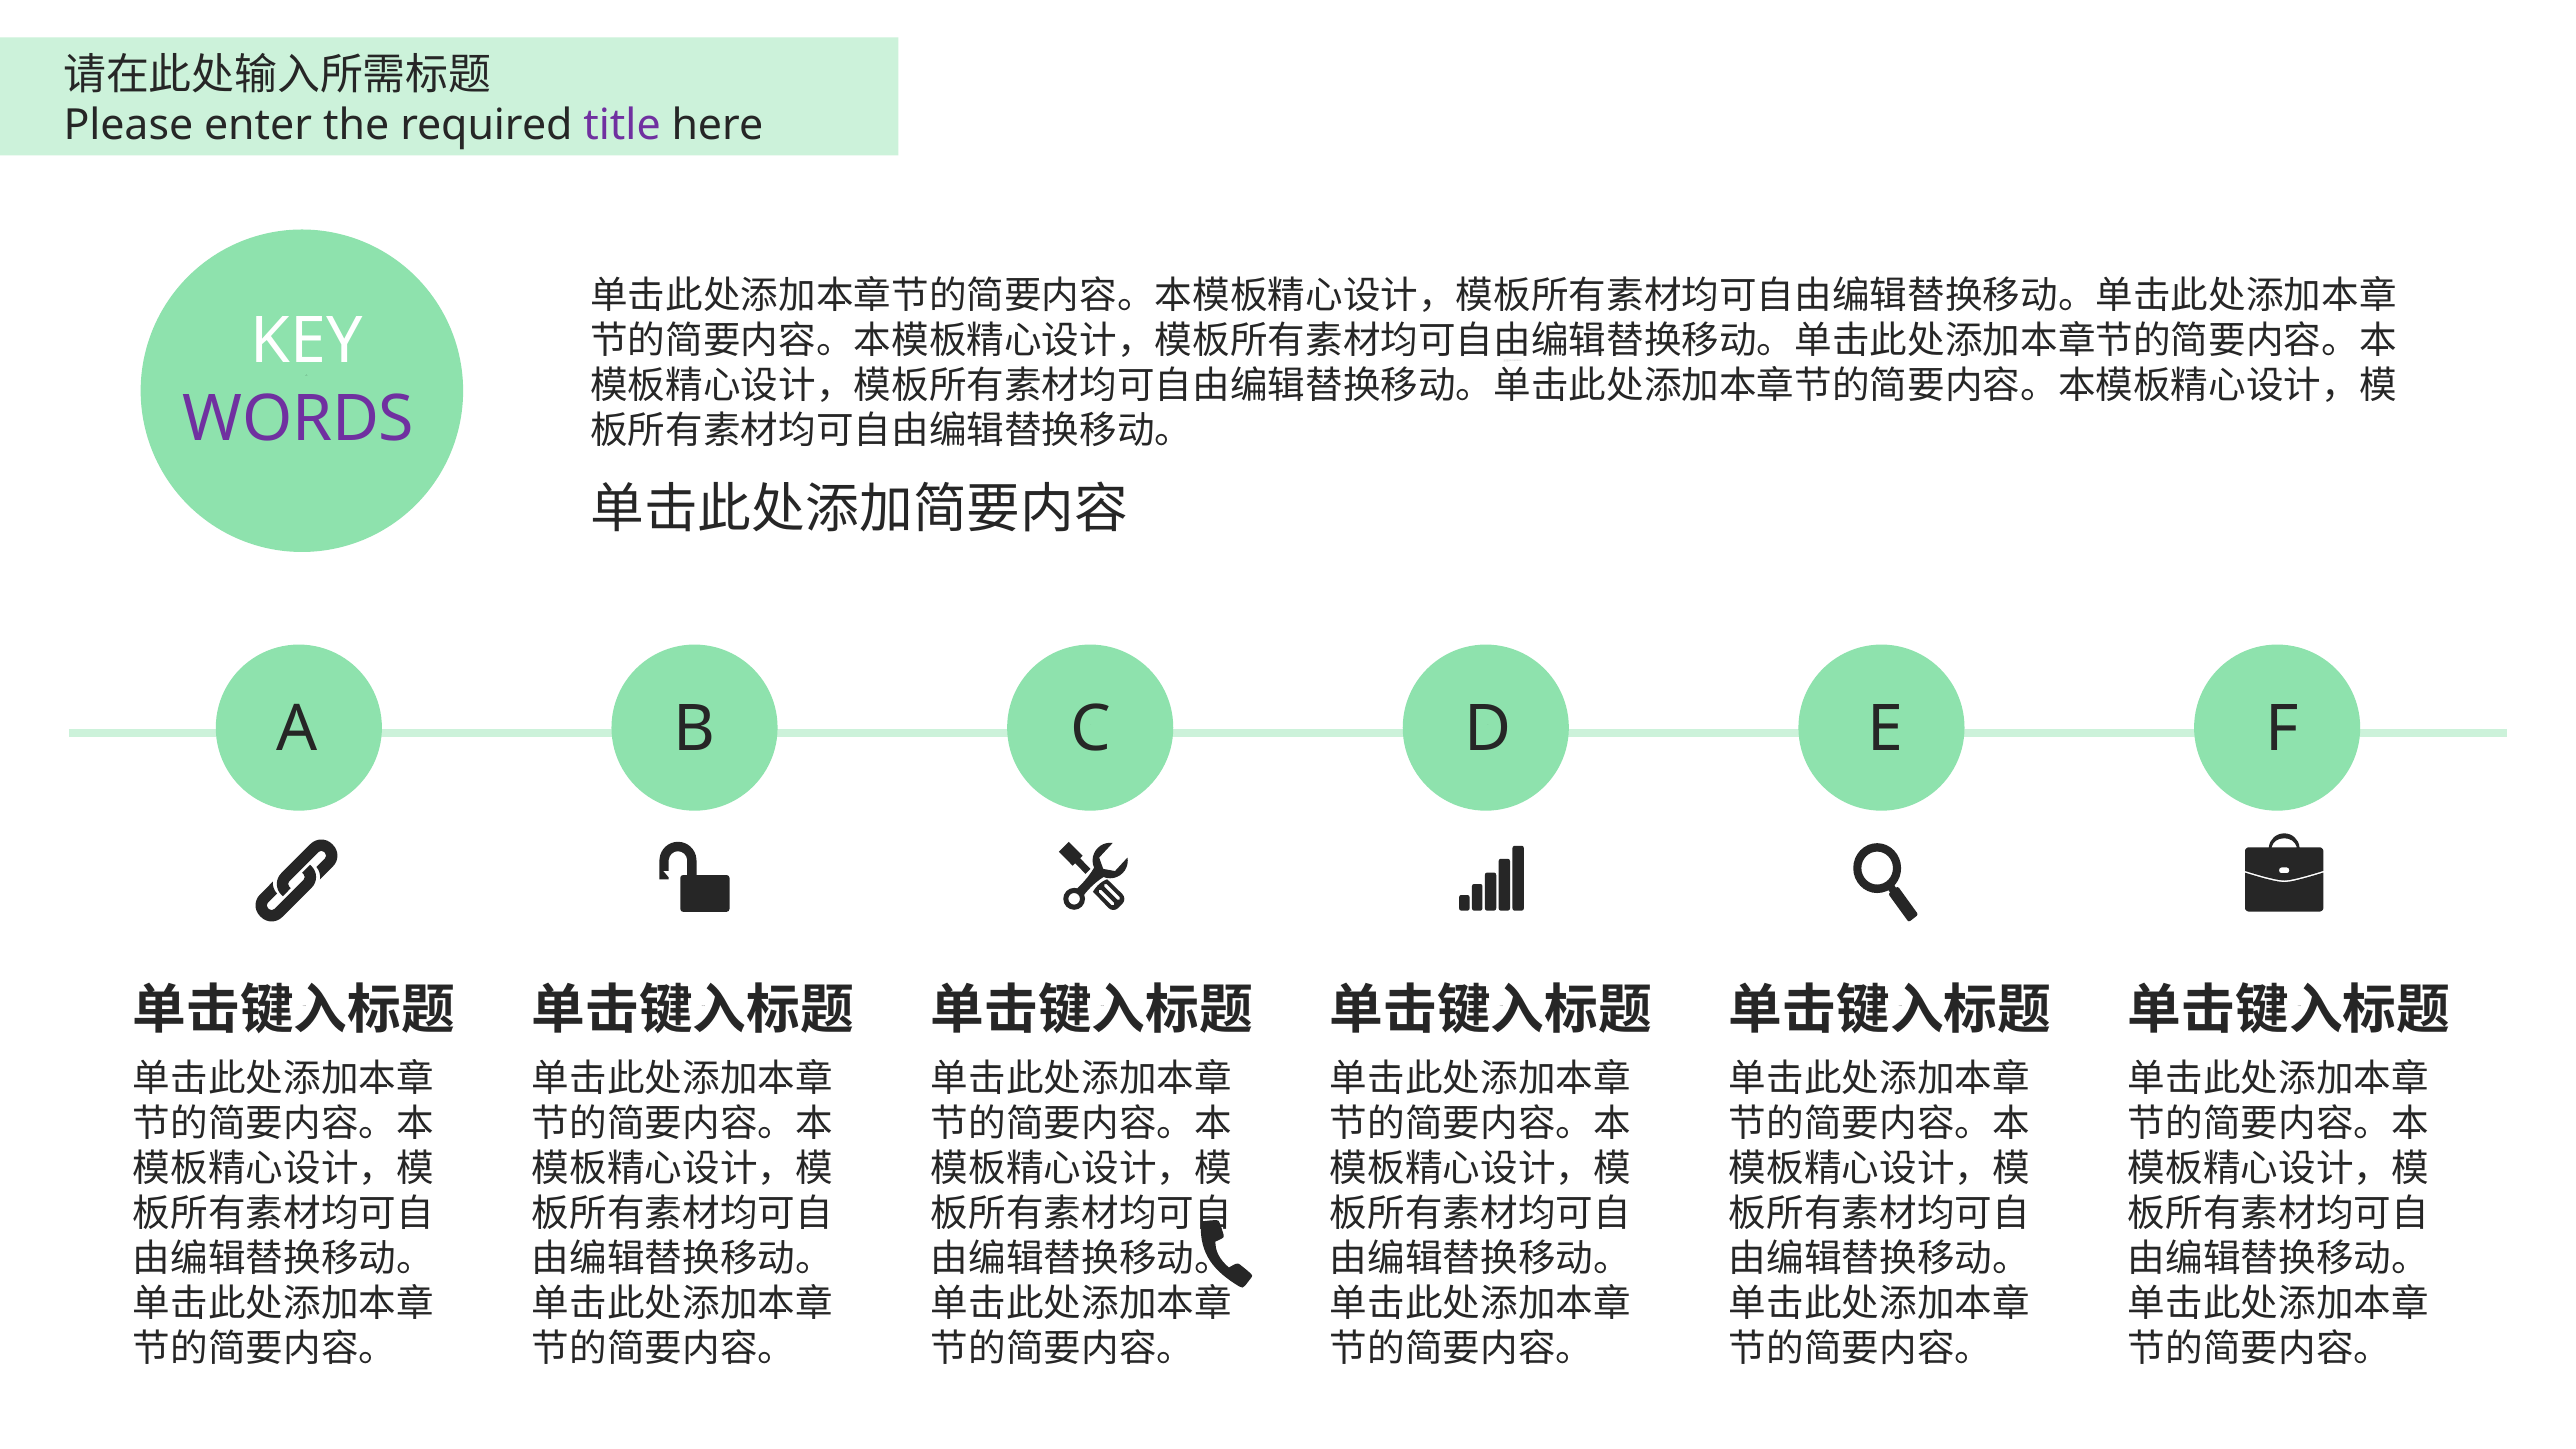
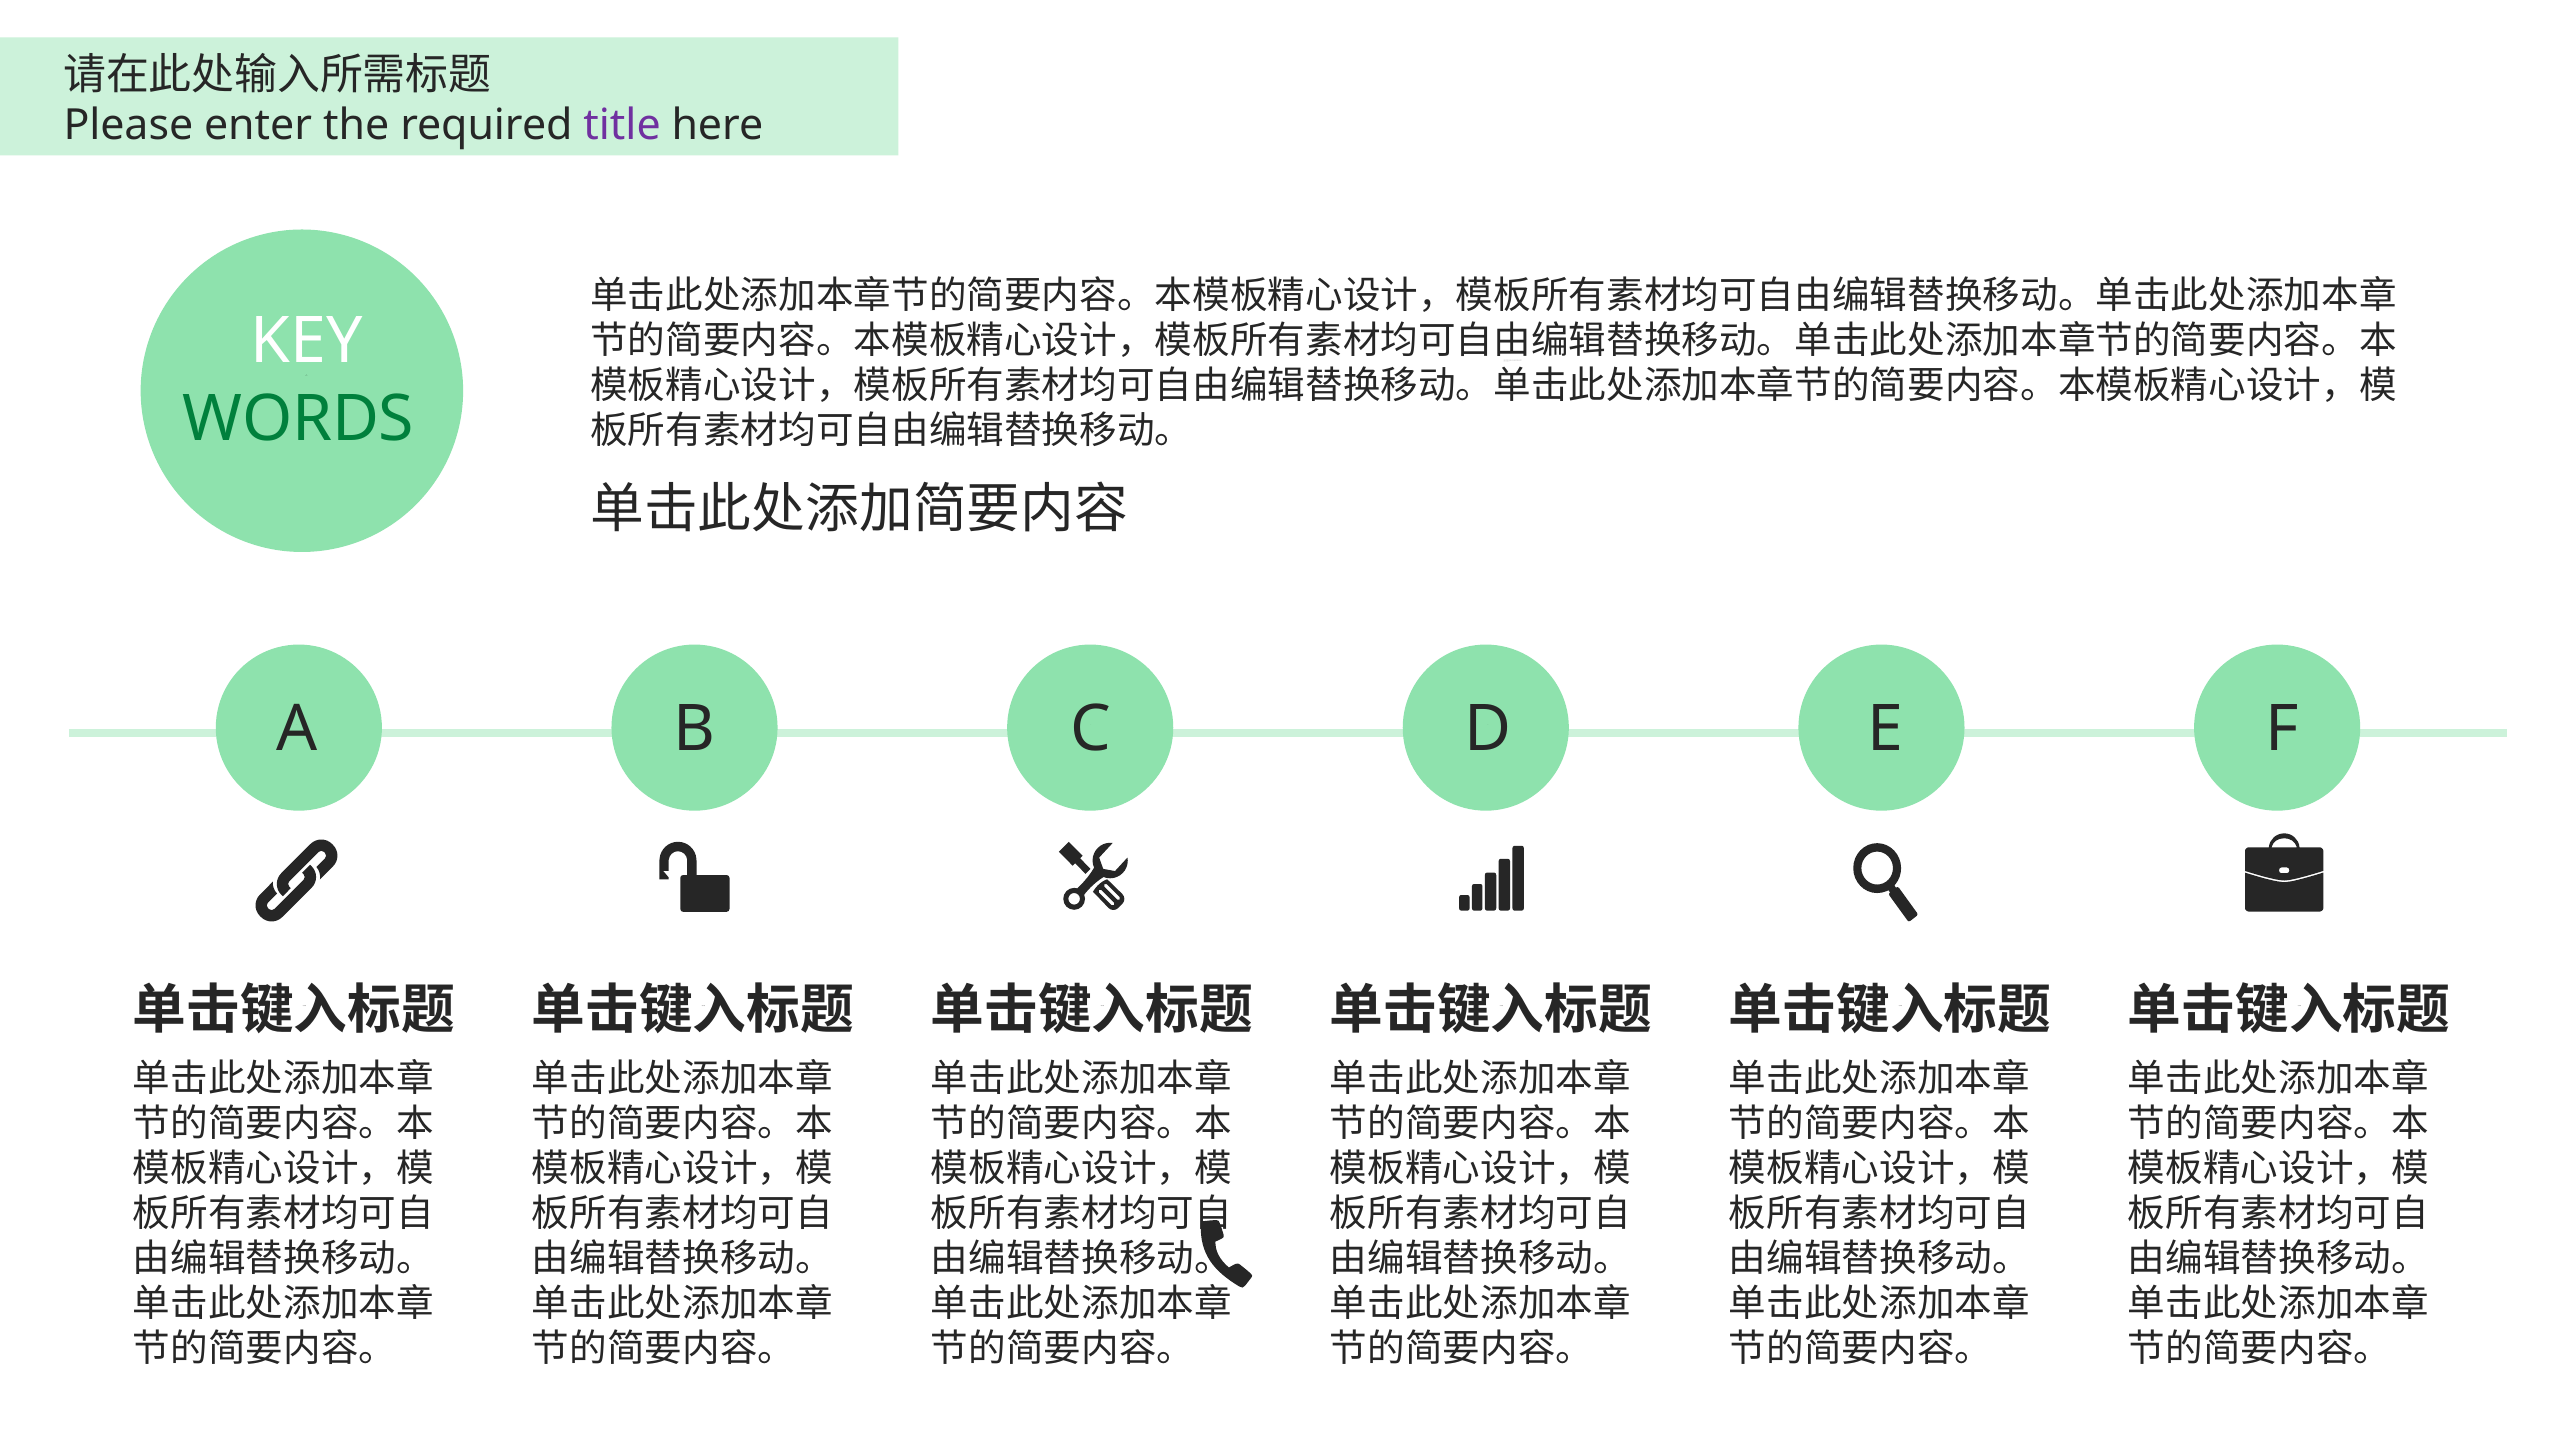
WORDS at (298, 419) colour: purple -> green
